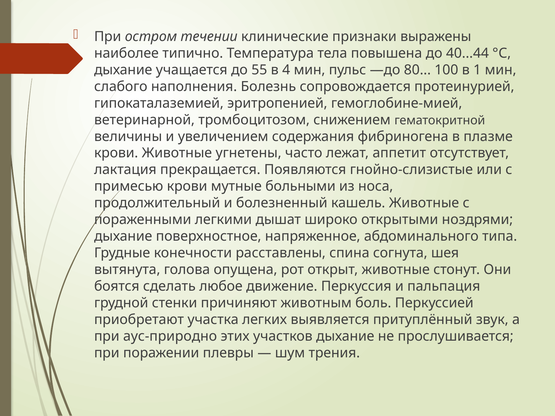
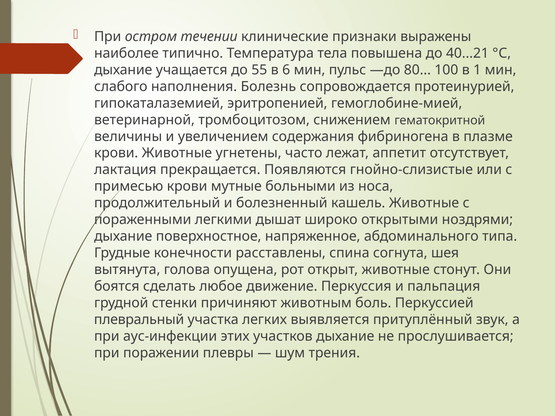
40...44: 40...44 -> 40...21
4: 4 -> 6
приобретают: приобретают -> плевральный
аус-природно: аус-природно -> аус-инфекции
